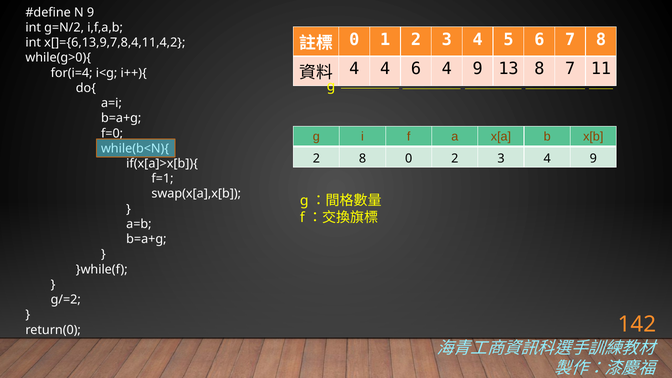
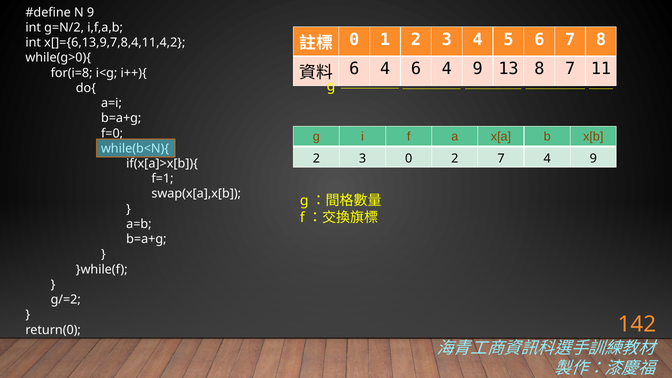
4 at (354, 69): 4 -> 6
for(i=4: for(i=4 -> for(i=8
8 at (363, 158): 8 -> 3
0 2 3: 3 -> 7
